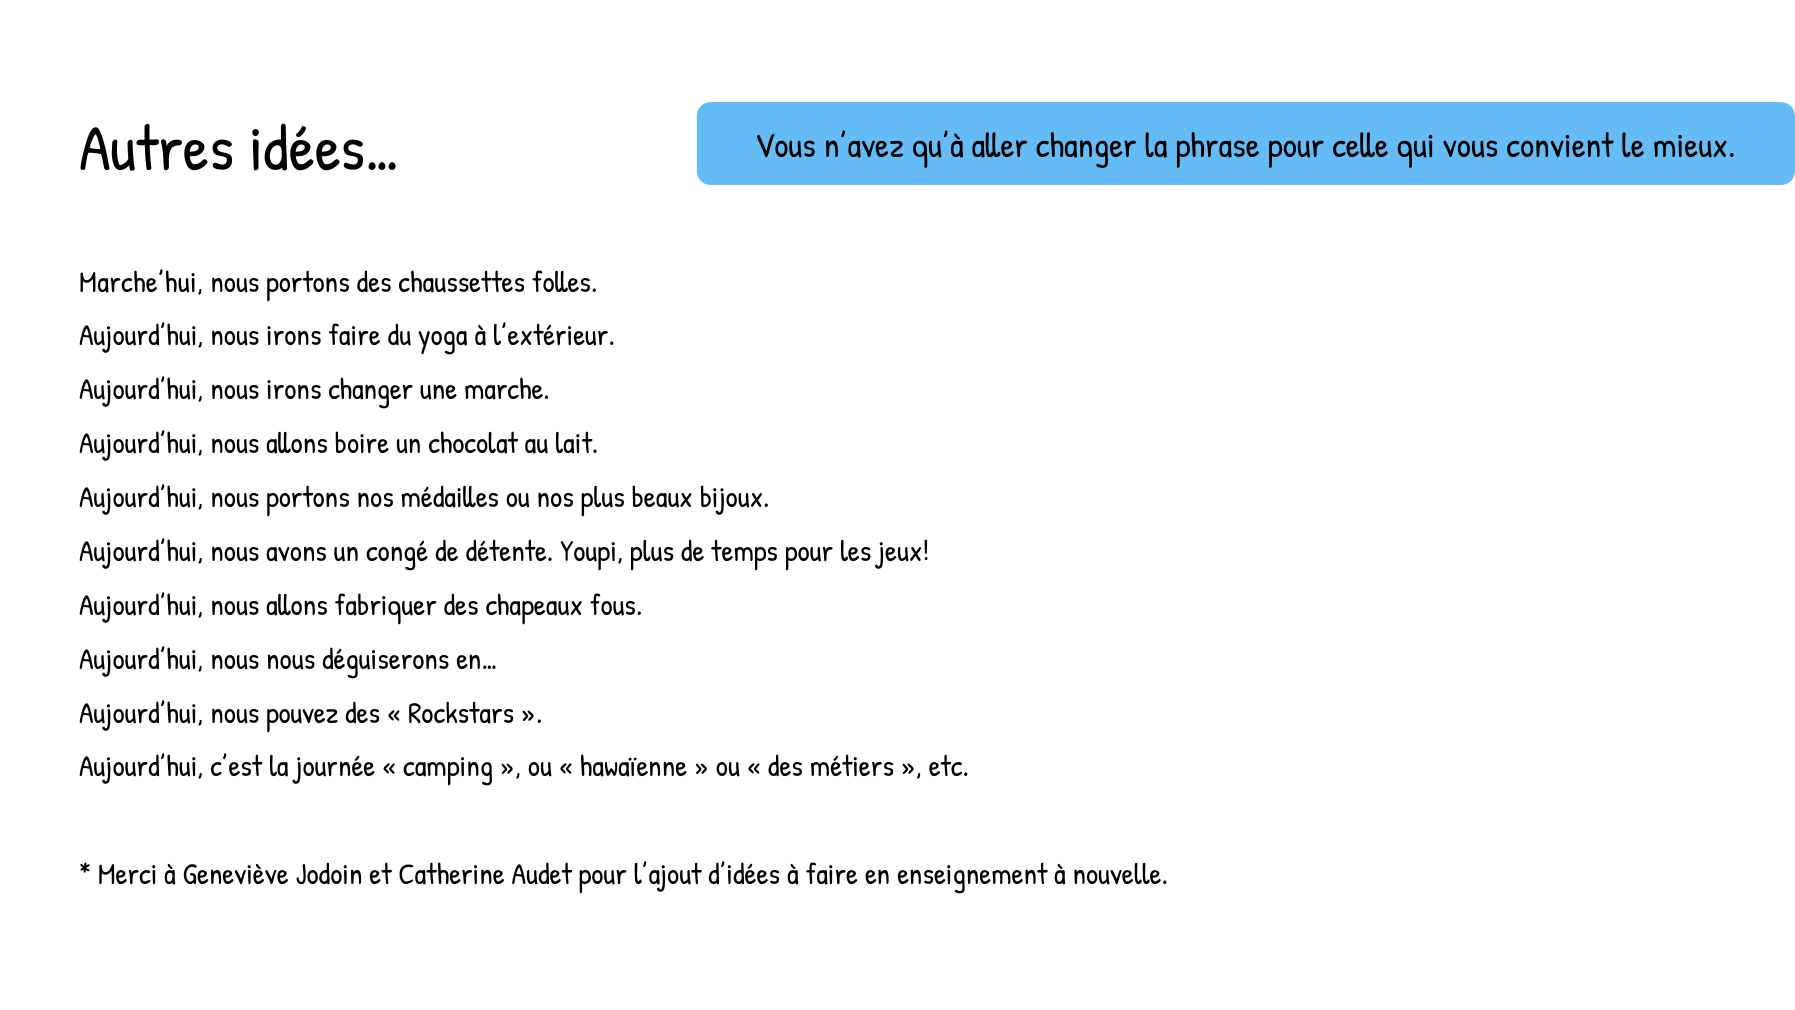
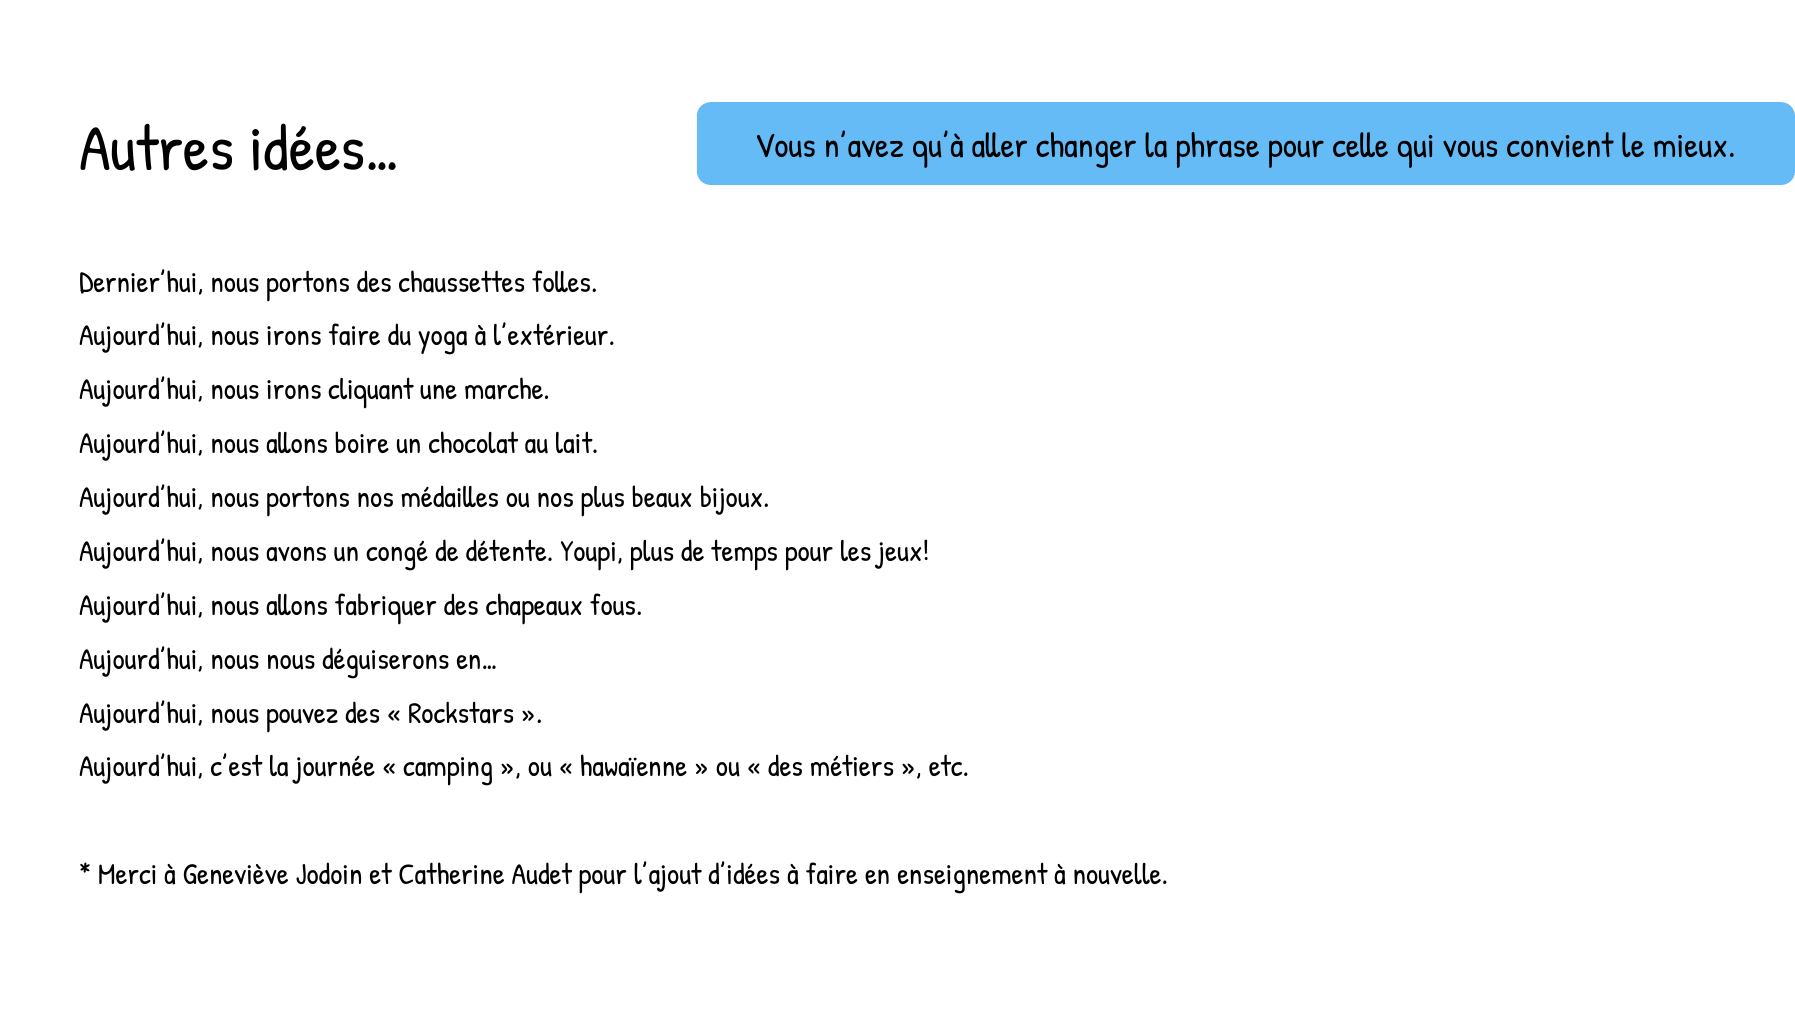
Marche’hui: Marche’hui -> Dernier’hui
irons changer: changer -> cliquant
